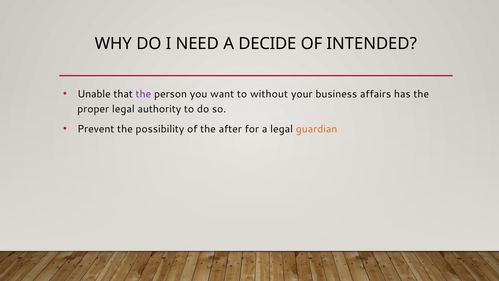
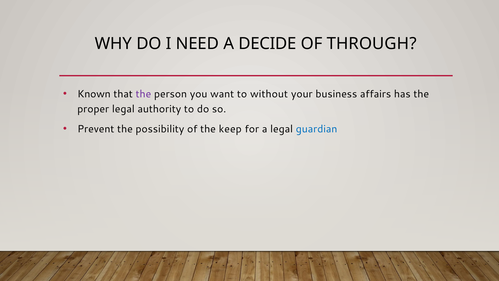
INTENDED: INTENDED -> THROUGH
Unable: Unable -> Known
after: after -> keep
guardian colour: orange -> blue
